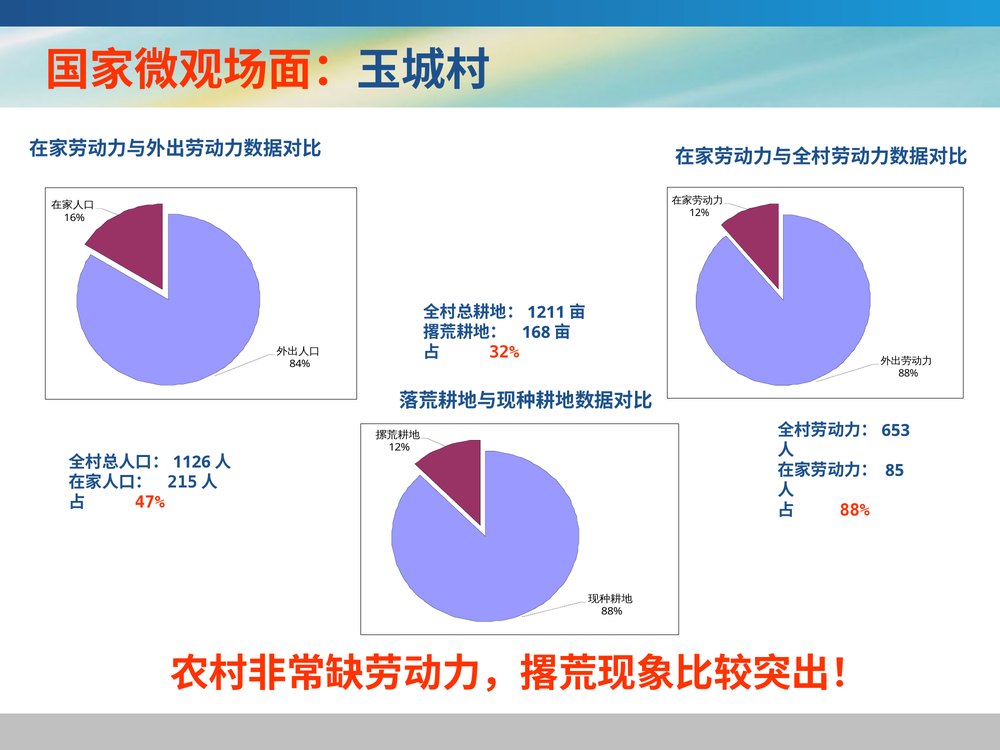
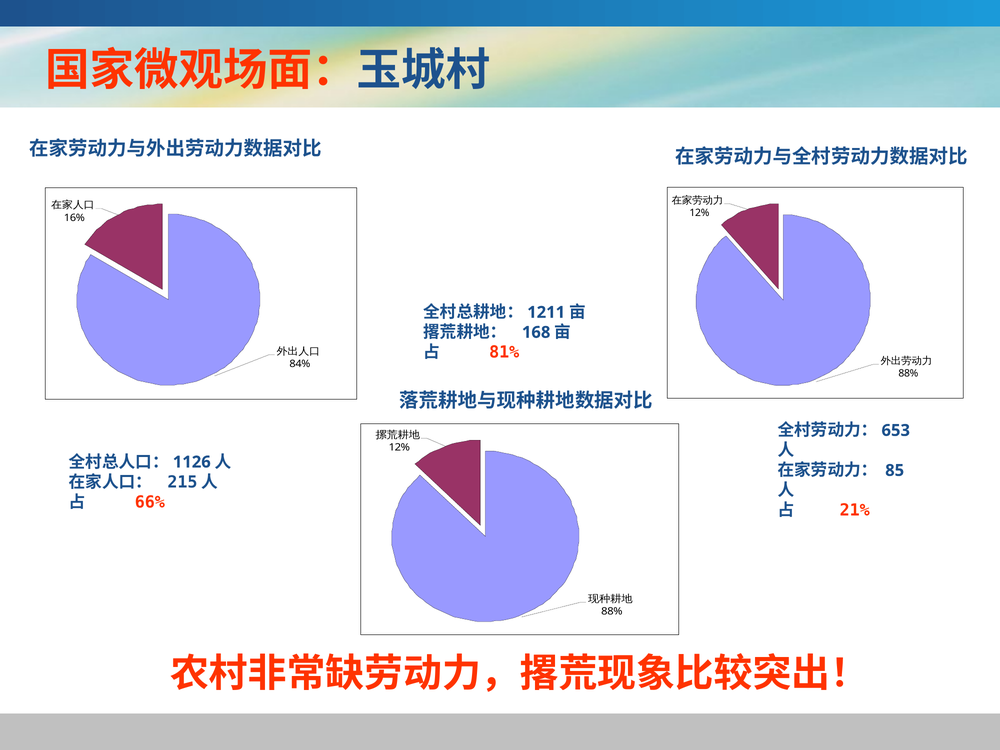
32%: 32% -> 81%
47%: 47% -> 66%
88% at (855, 510): 88% -> 21%
